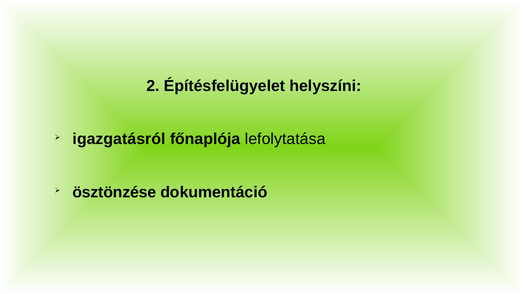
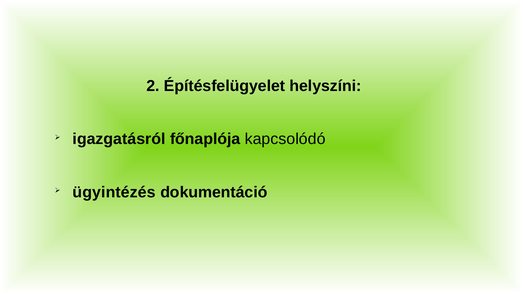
lefolytatása: lefolytatása -> kapcsolódó
ösztönzése: ösztönzése -> ügyintézés
